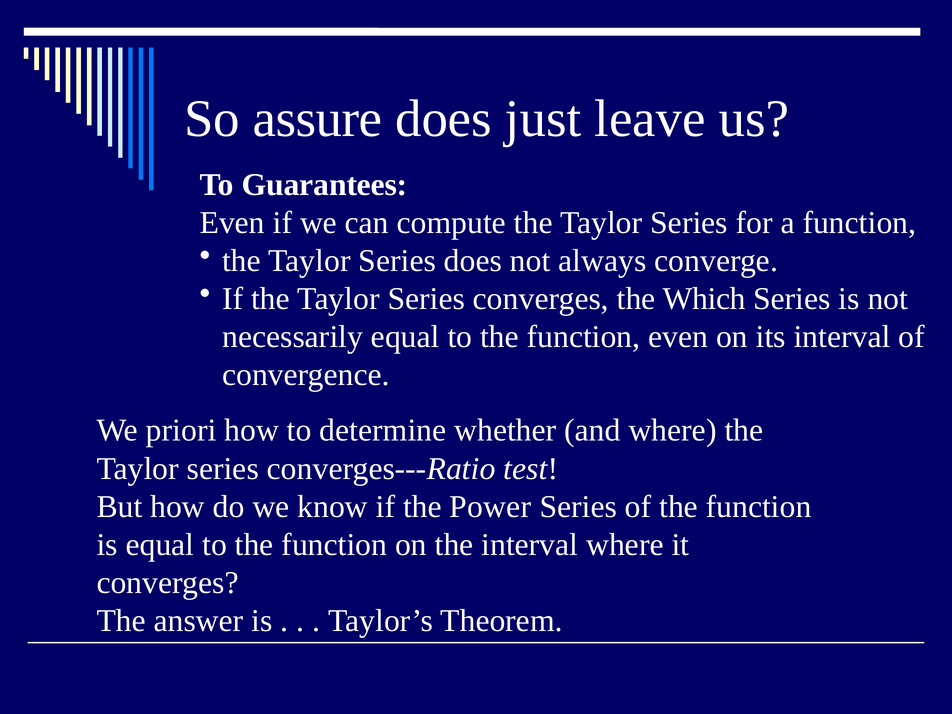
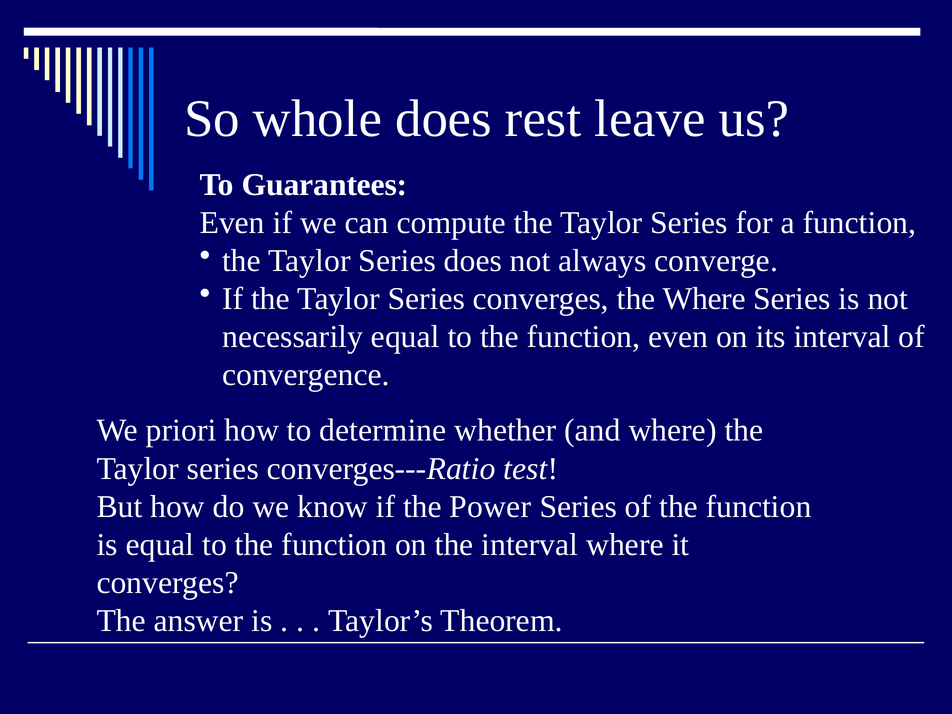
assure: assure -> whole
just: just -> rest
the Which: Which -> Where
